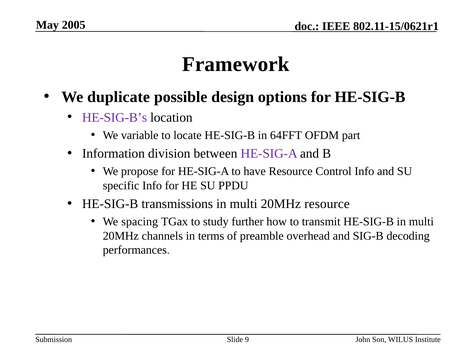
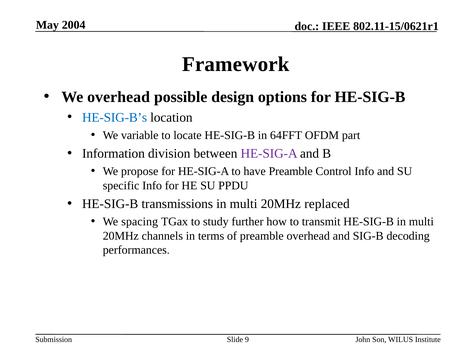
2005: 2005 -> 2004
We duplicate: duplicate -> overhead
HE-SIG-B’s colour: purple -> blue
have Resource: Resource -> Preamble
20MHz resource: resource -> replaced
